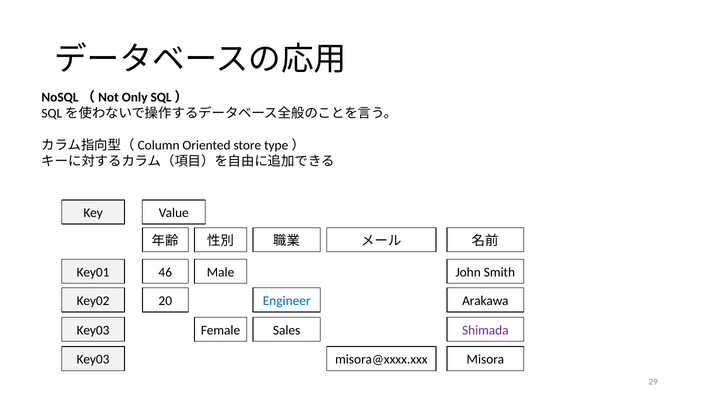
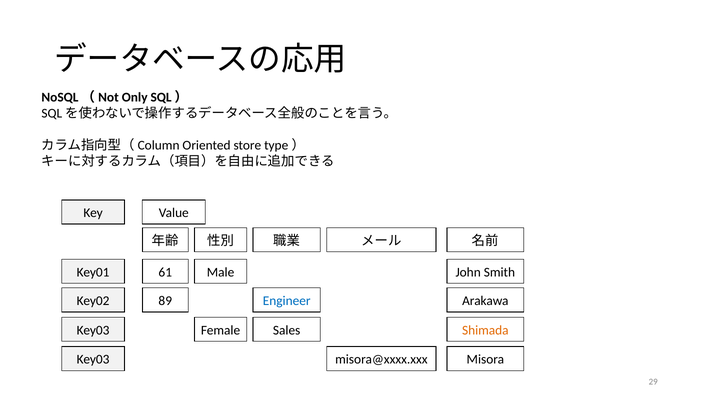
46: 46 -> 61
20: 20 -> 89
Shimada colour: purple -> orange
